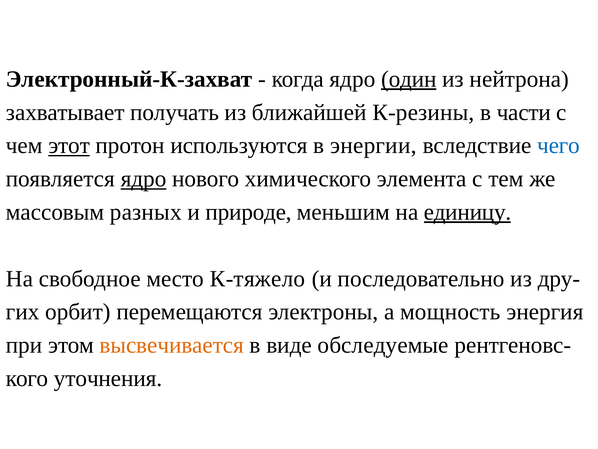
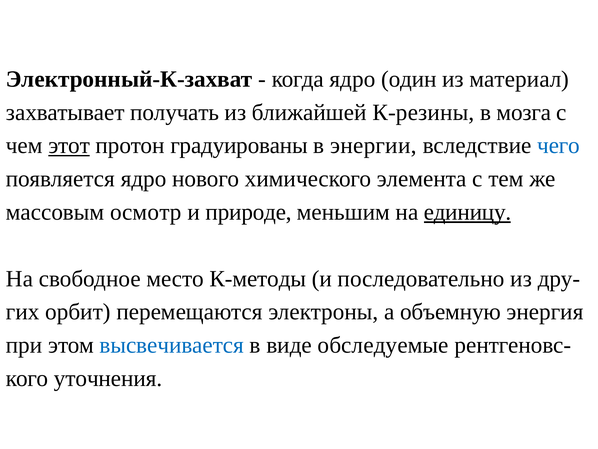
один underline: present -> none
нейтрона: нейтрона -> материал
части: части -> мозга
используются: используются -> градуированы
ядро at (144, 179) underline: present -> none
разных: разных -> осмотр
К-тяжело: К-тяжело -> К-методы
мощность: мощность -> объемную
высвечивается colour: orange -> blue
